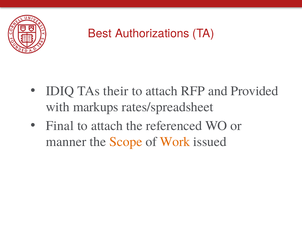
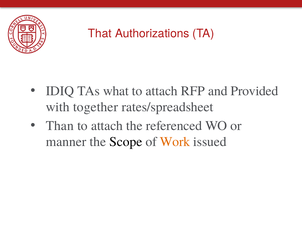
Best: Best -> That
their: their -> what
markups: markups -> together
Final: Final -> Than
Scope colour: orange -> black
